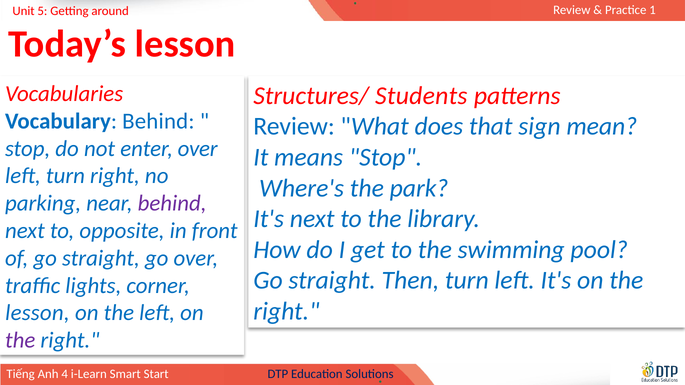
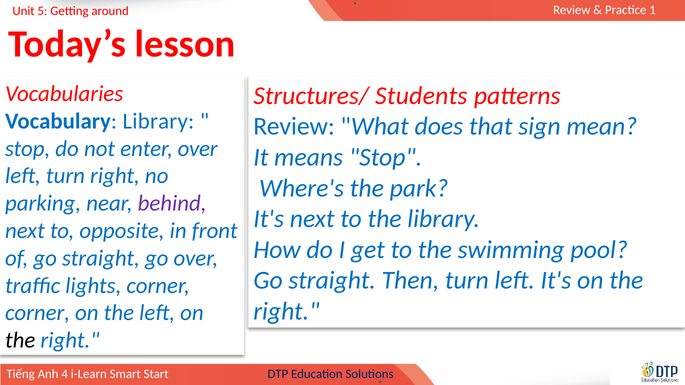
Vocabulary Behind: Behind -> Library
lesson at (37, 313): lesson -> corner
the at (20, 341) colour: purple -> black
